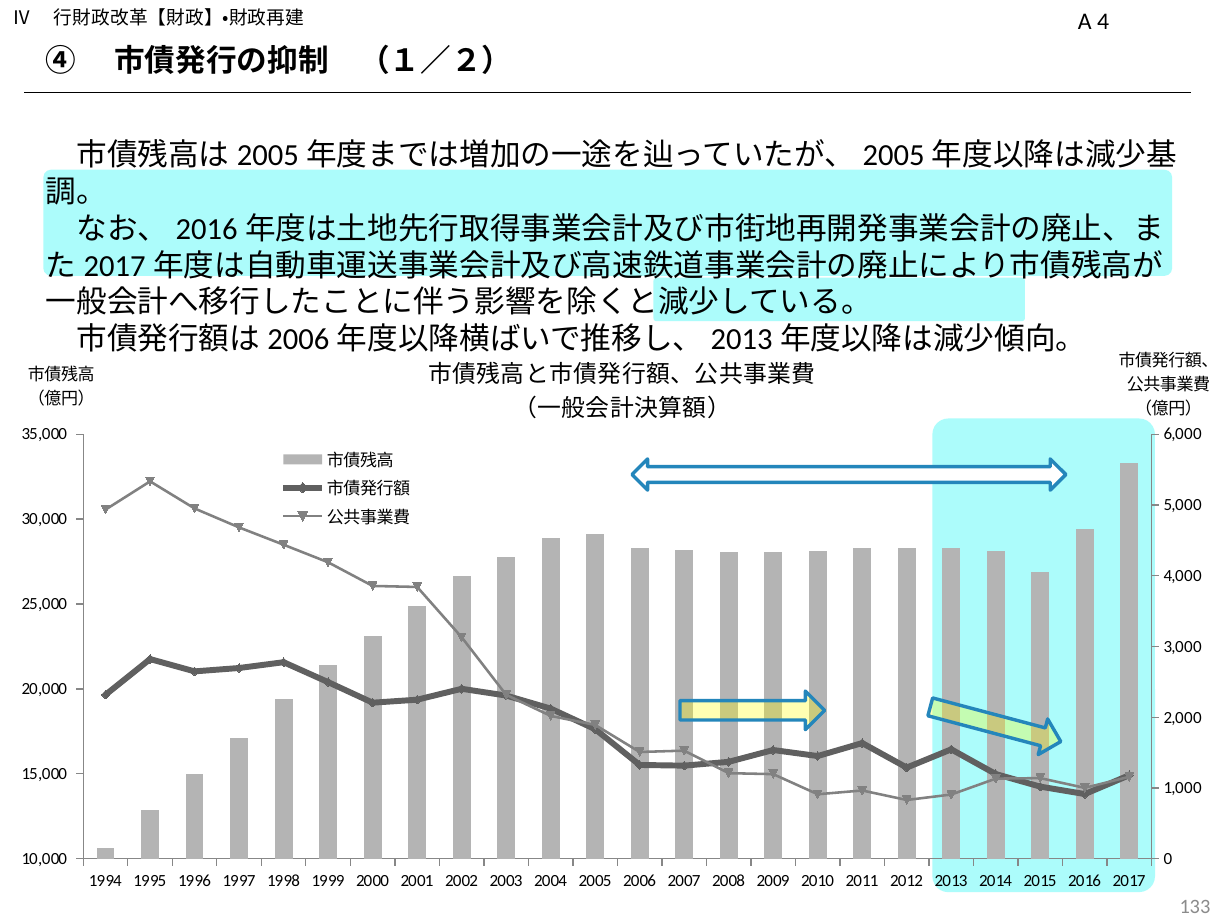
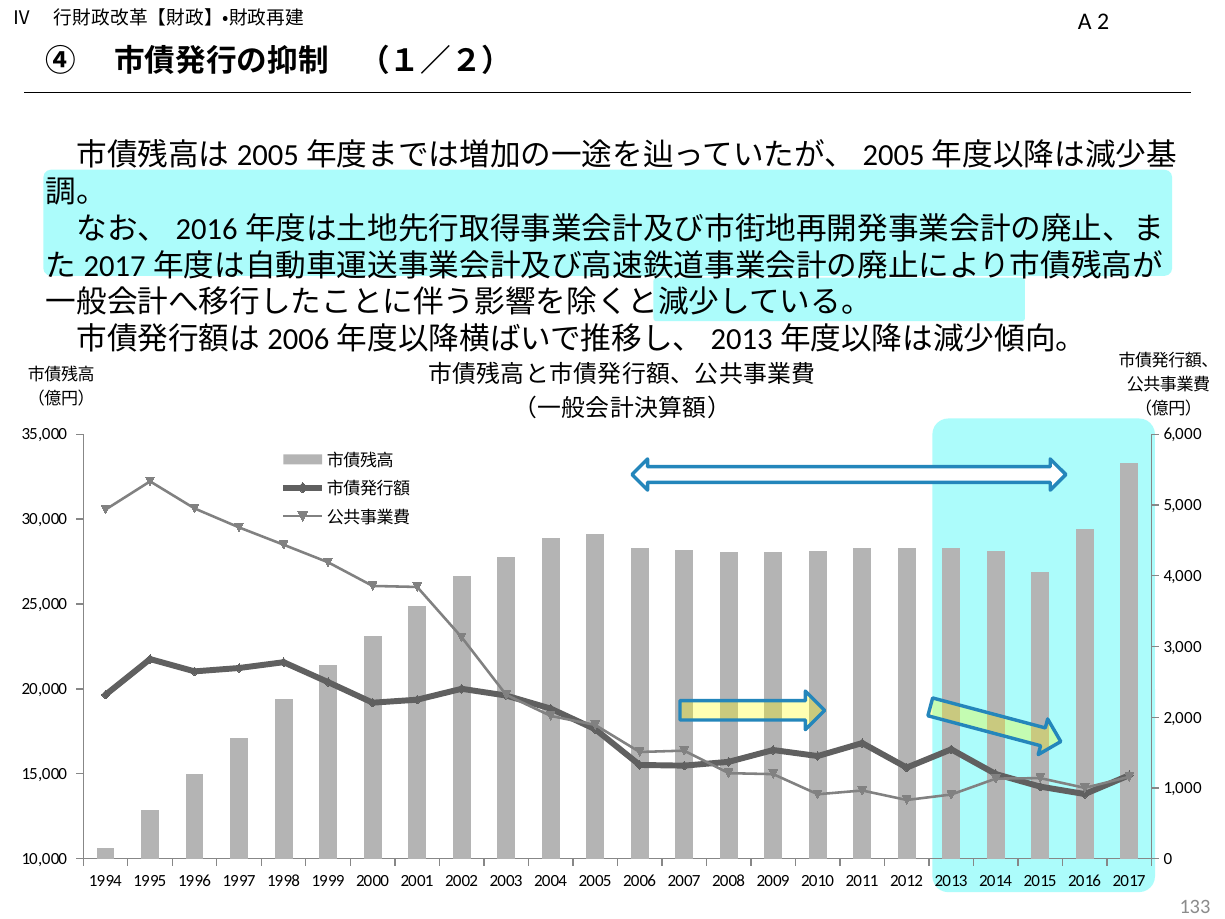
4: 4 -> 2
